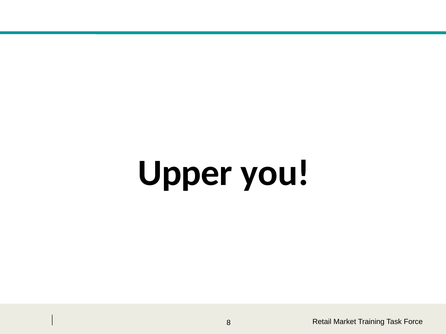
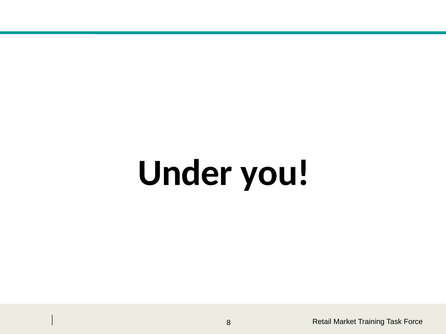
Upper: Upper -> Under
